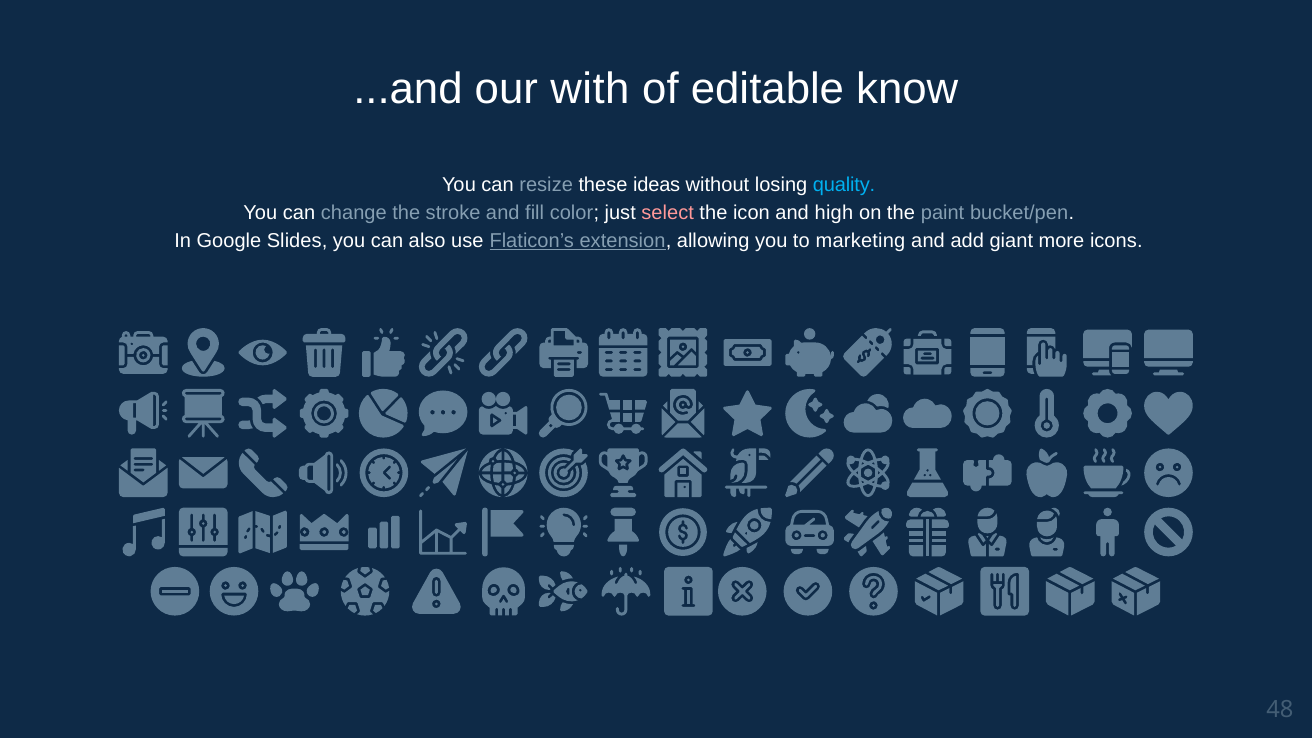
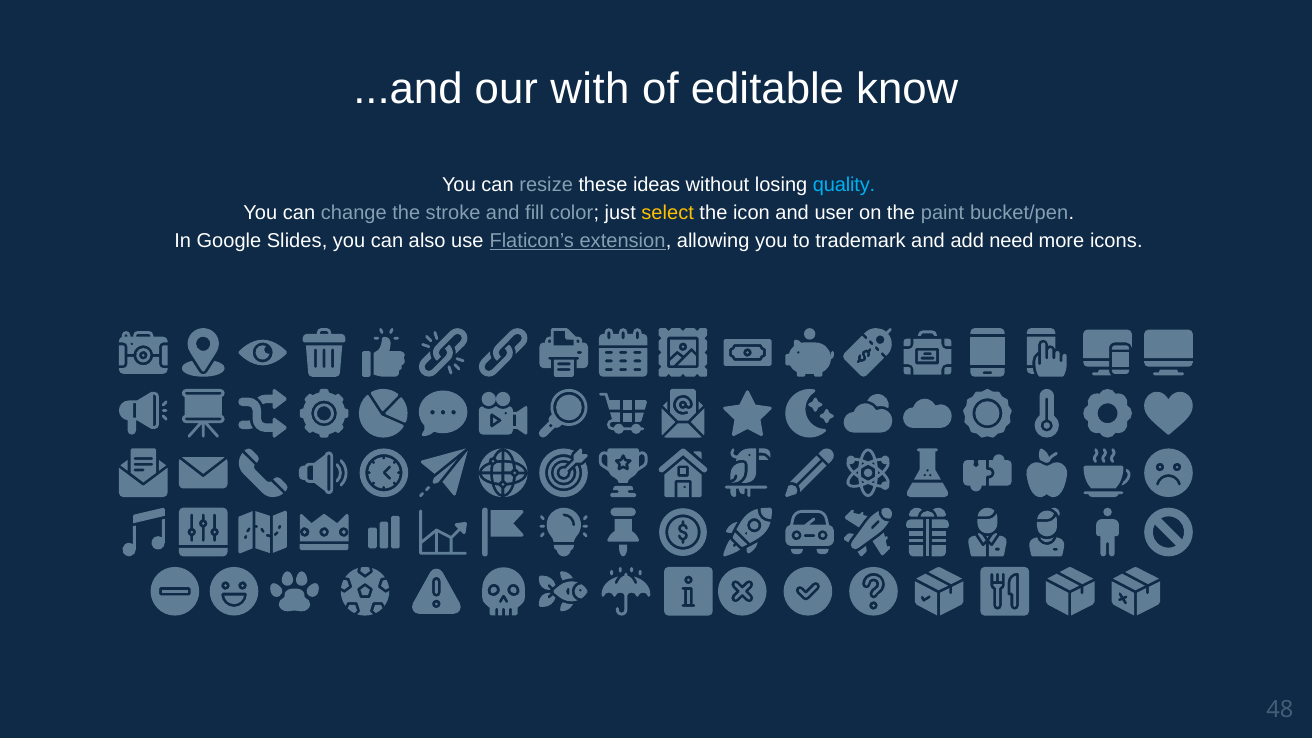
select colour: pink -> yellow
high: high -> user
marketing: marketing -> trademark
giant: giant -> need
